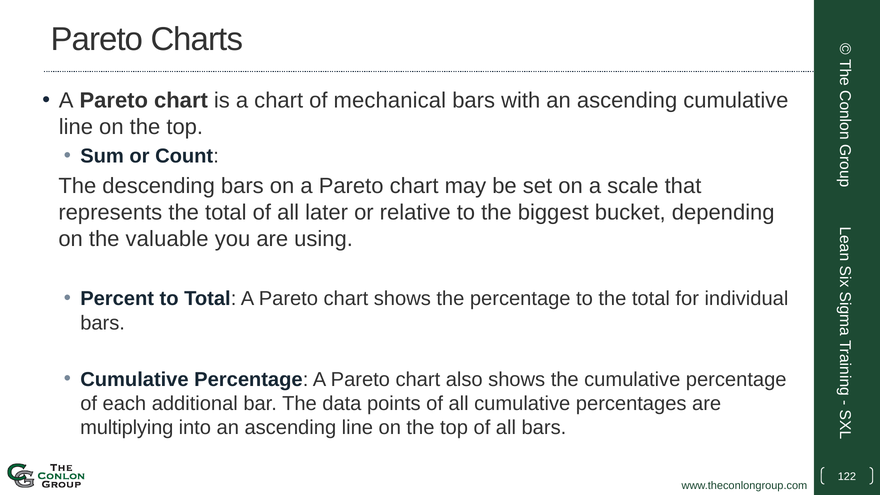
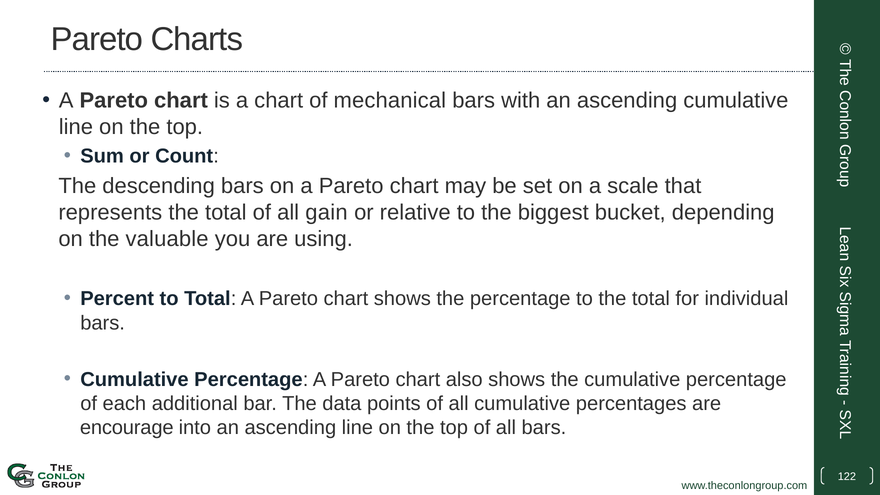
later: later -> gain
multiplying: multiplying -> encourage
